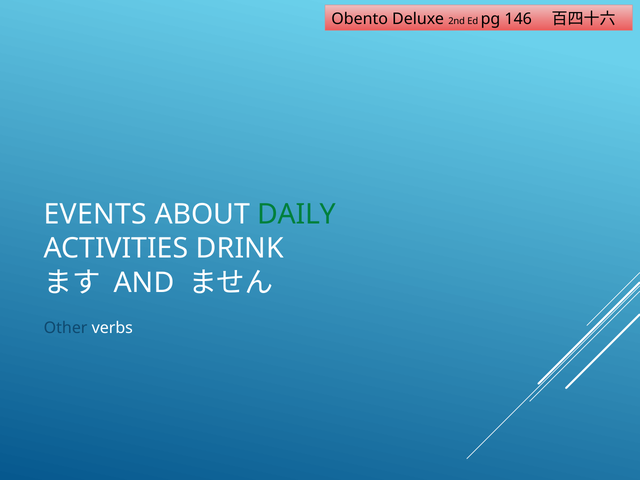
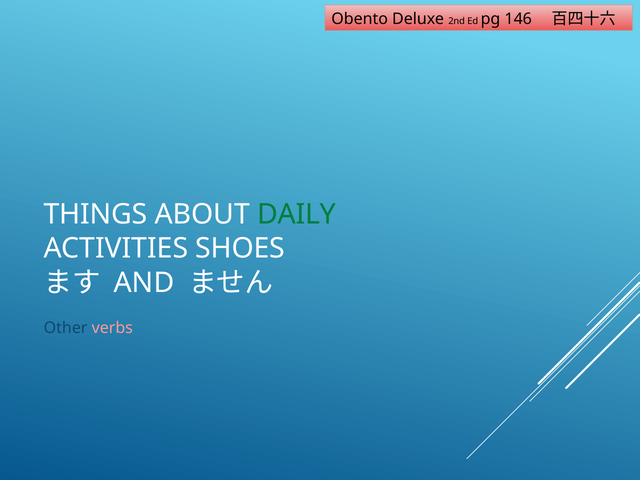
EVENTS: EVENTS -> THINGS
DRINK: DRINK -> SHOES
verbs colour: white -> pink
